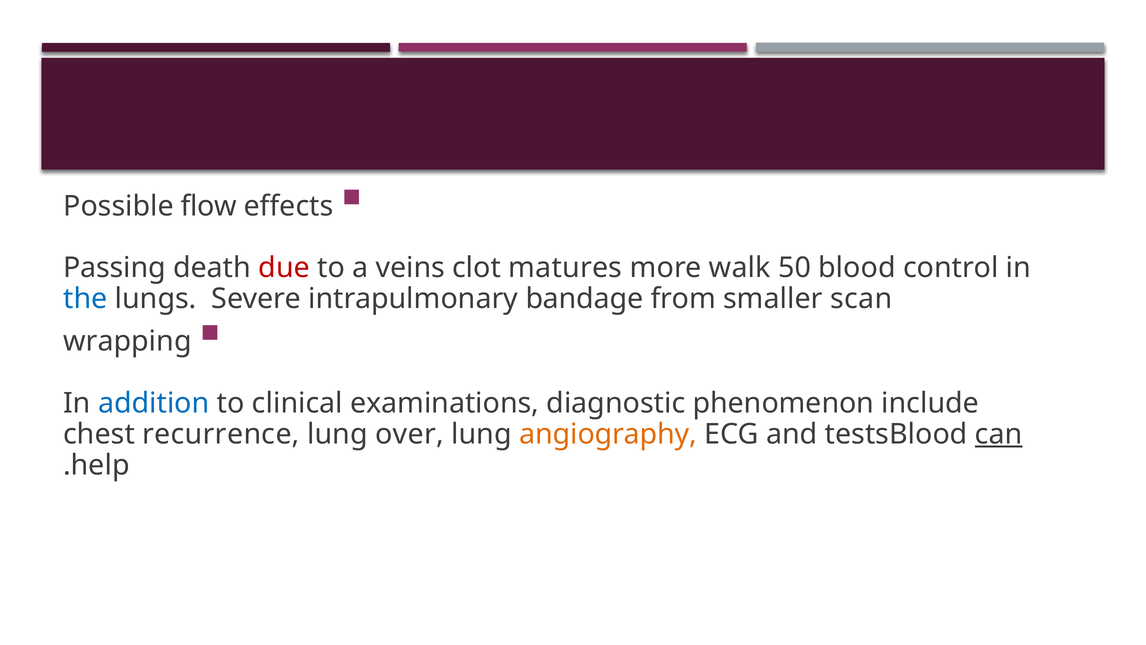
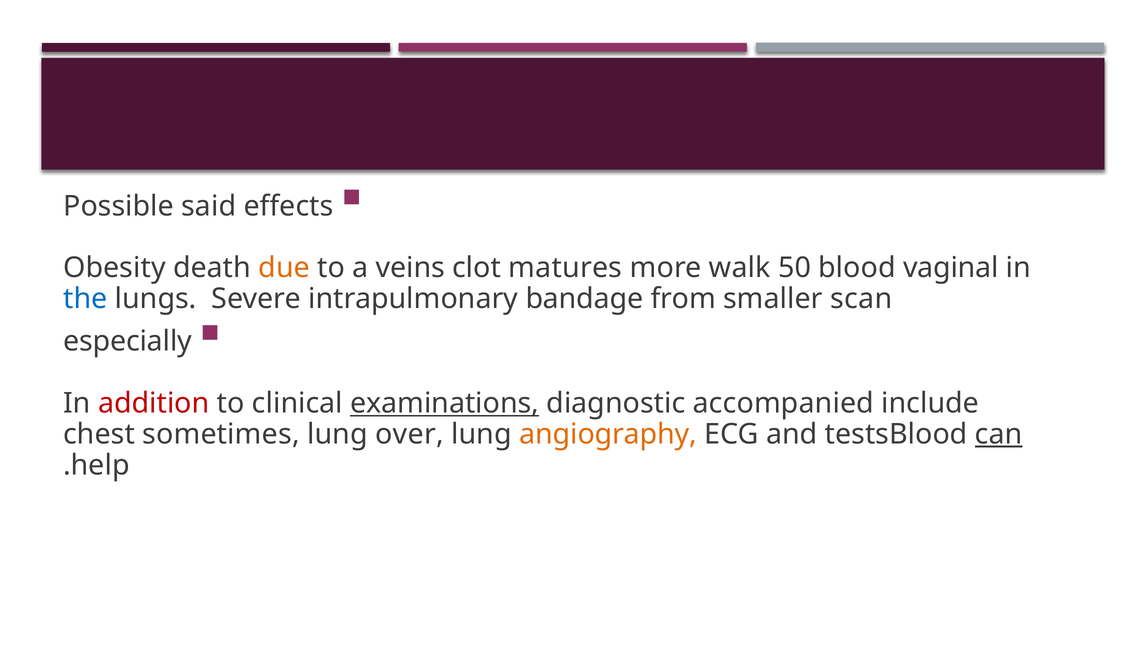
flow: flow -> said
Passing: Passing -> Obesity
due colour: red -> orange
control: control -> vaginal
wrapping: wrapping -> especially
addition colour: blue -> red
examinations underline: none -> present
phenomenon: phenomenon -> accompanied
recurrence: recurrence -> sometimes
